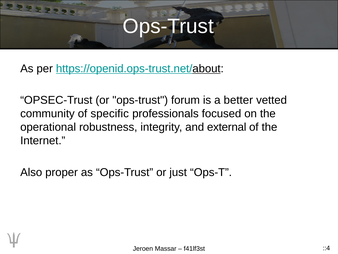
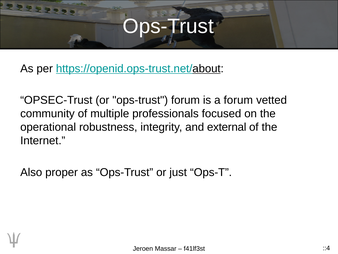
a better: better -> forum
specific: specific -> multiple
